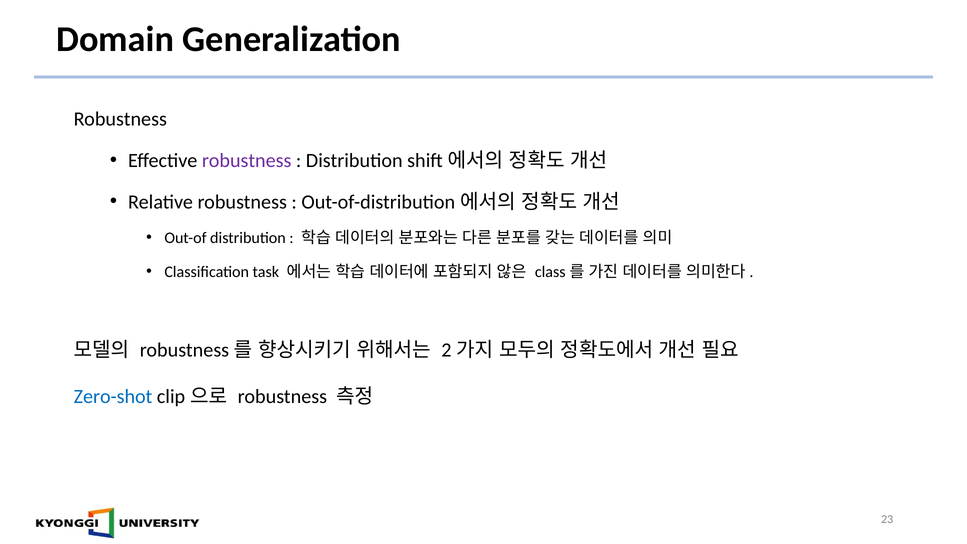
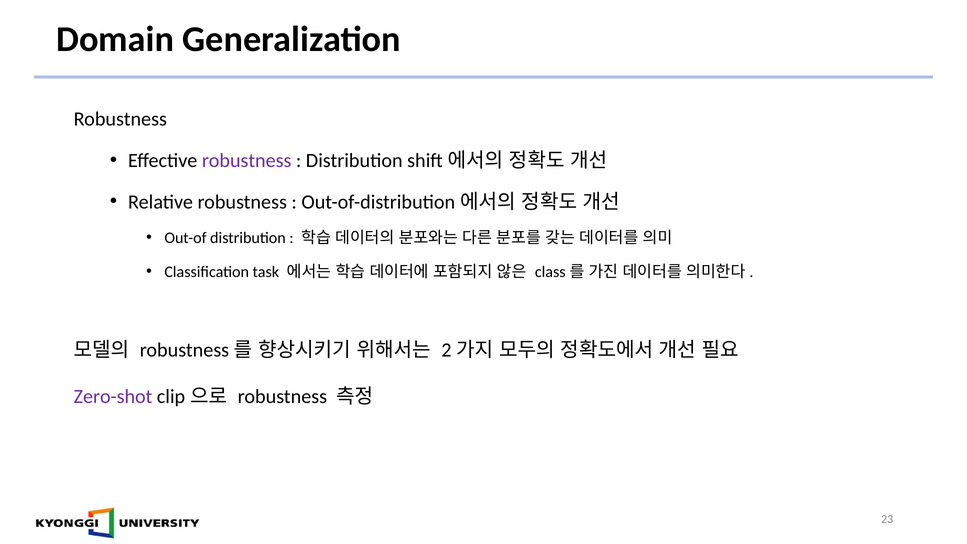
Zero-shot colour: blue -> purple
